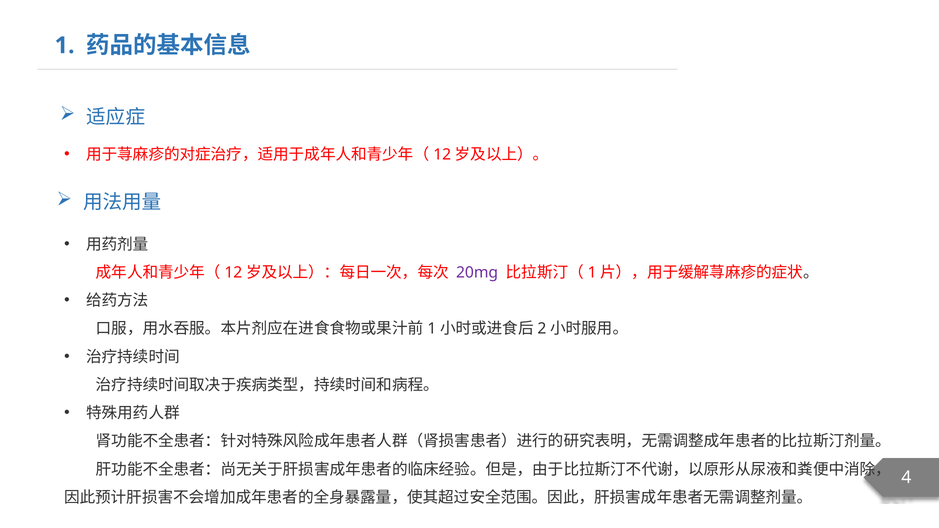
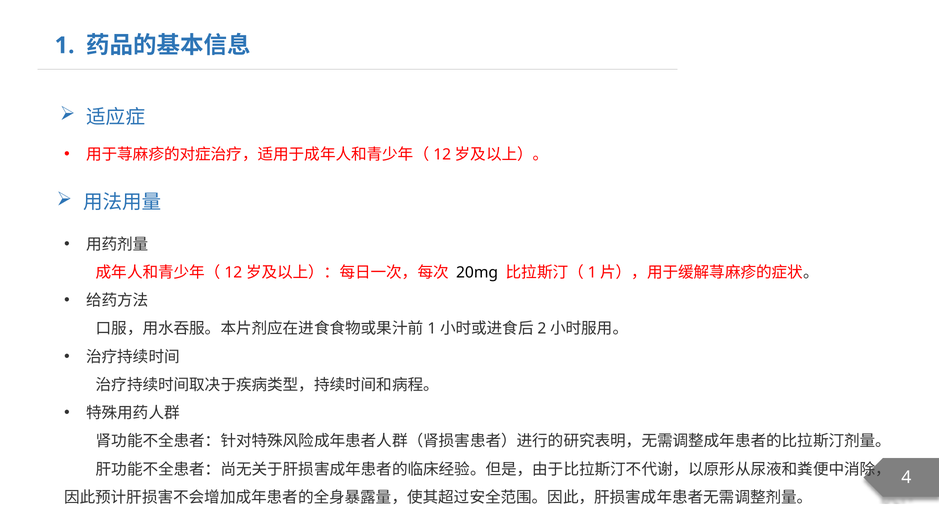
20mg colour: purple -> black
